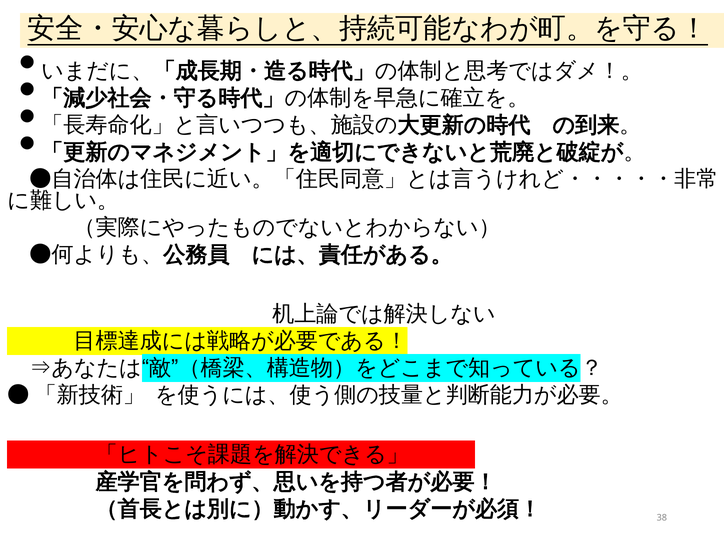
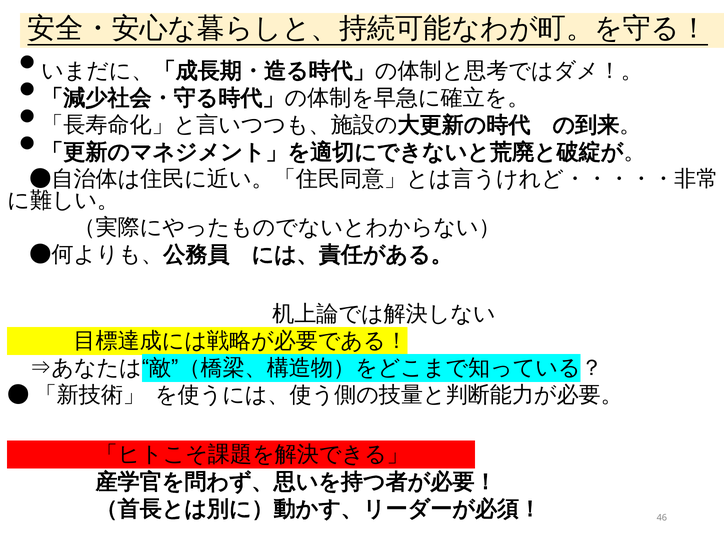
38: 38 -> 46
